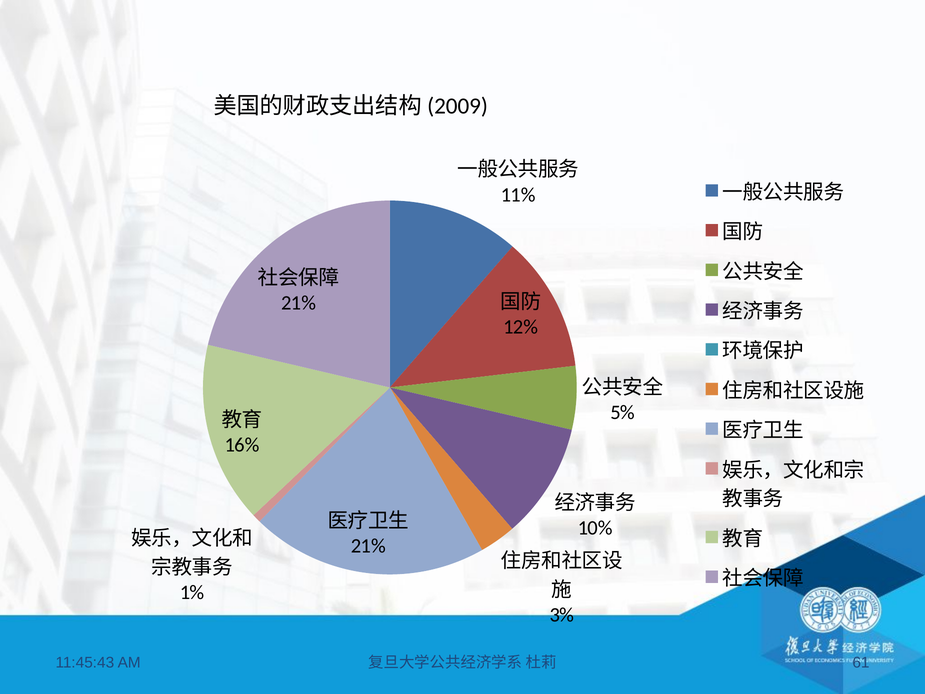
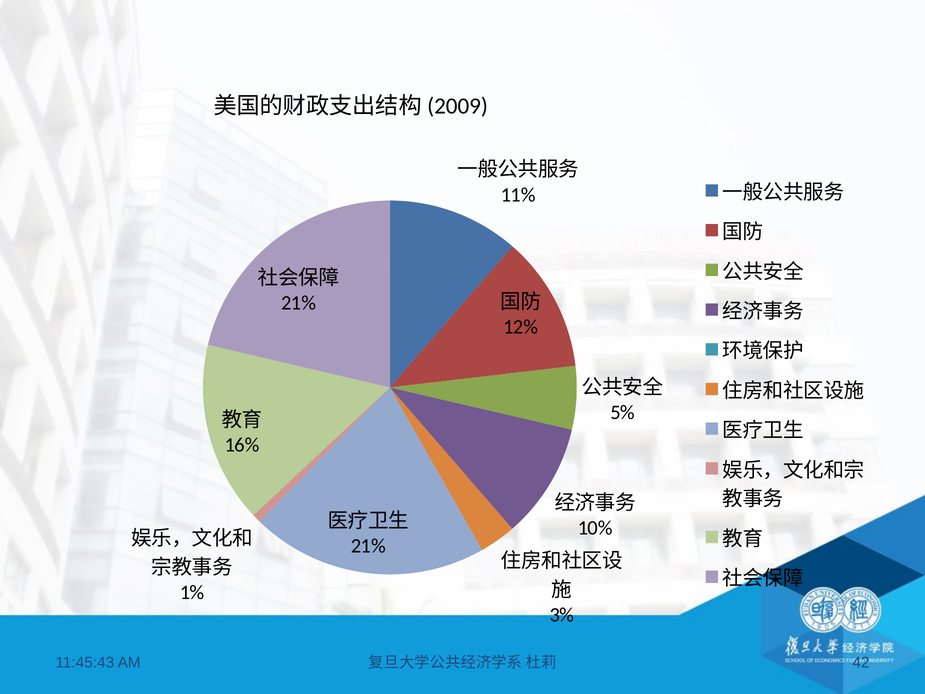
61: 61 -> 42
